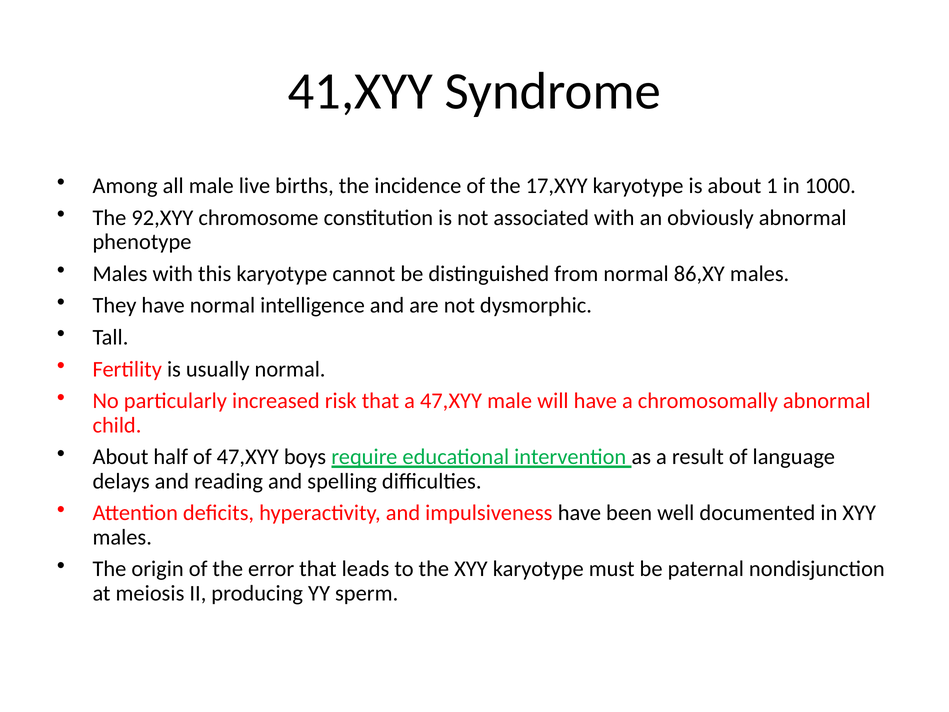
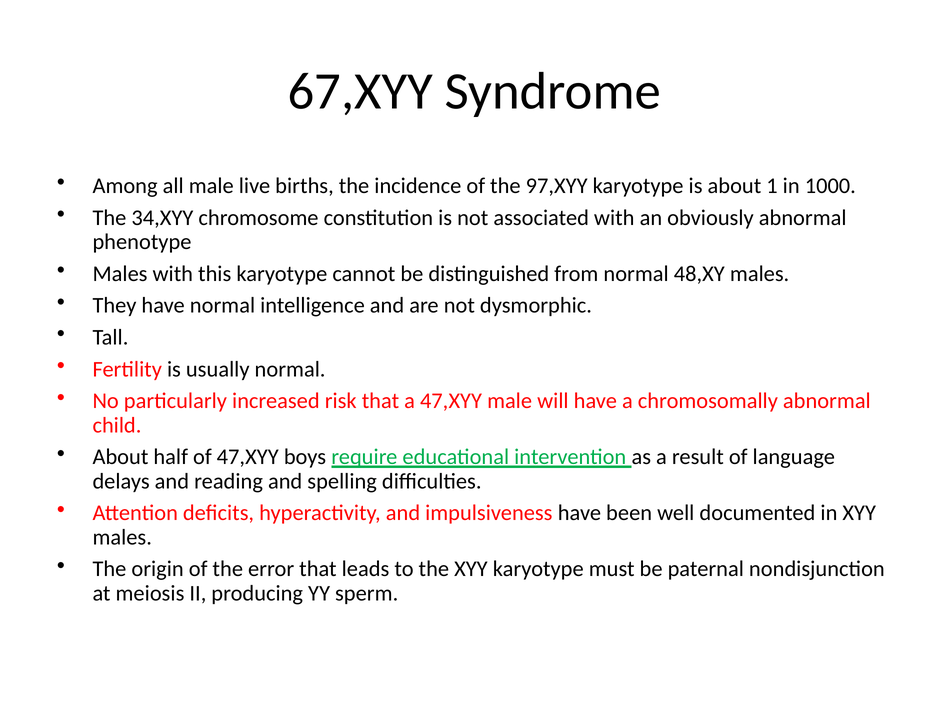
41,XYY: 41,XYY -> 67,XYY
17,XYY: 17,XYY -> 97,XYY
92,XYY: 92,XYY -> 34,XYY
86,XY: 86,XY -> 48,XY
